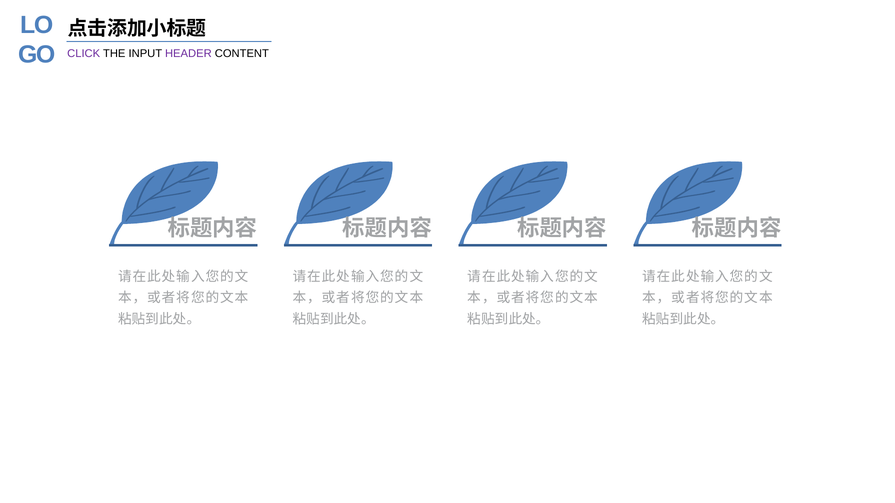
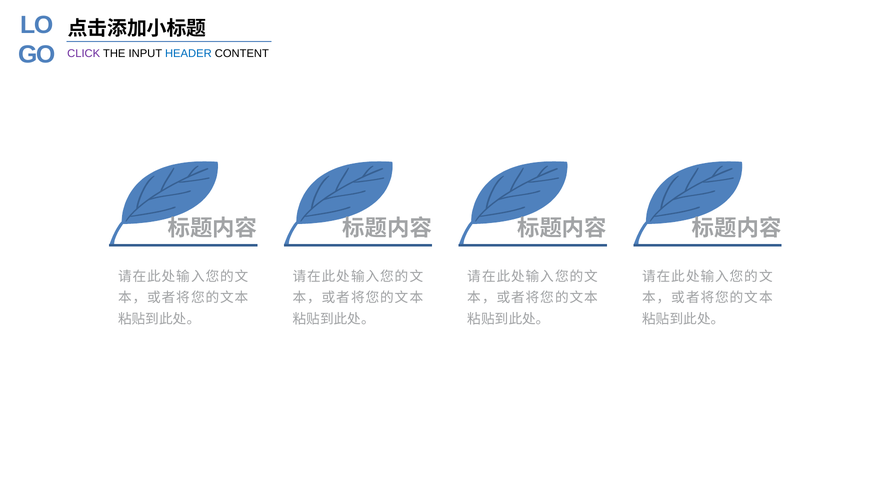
HEADER colour: purple -> blue
